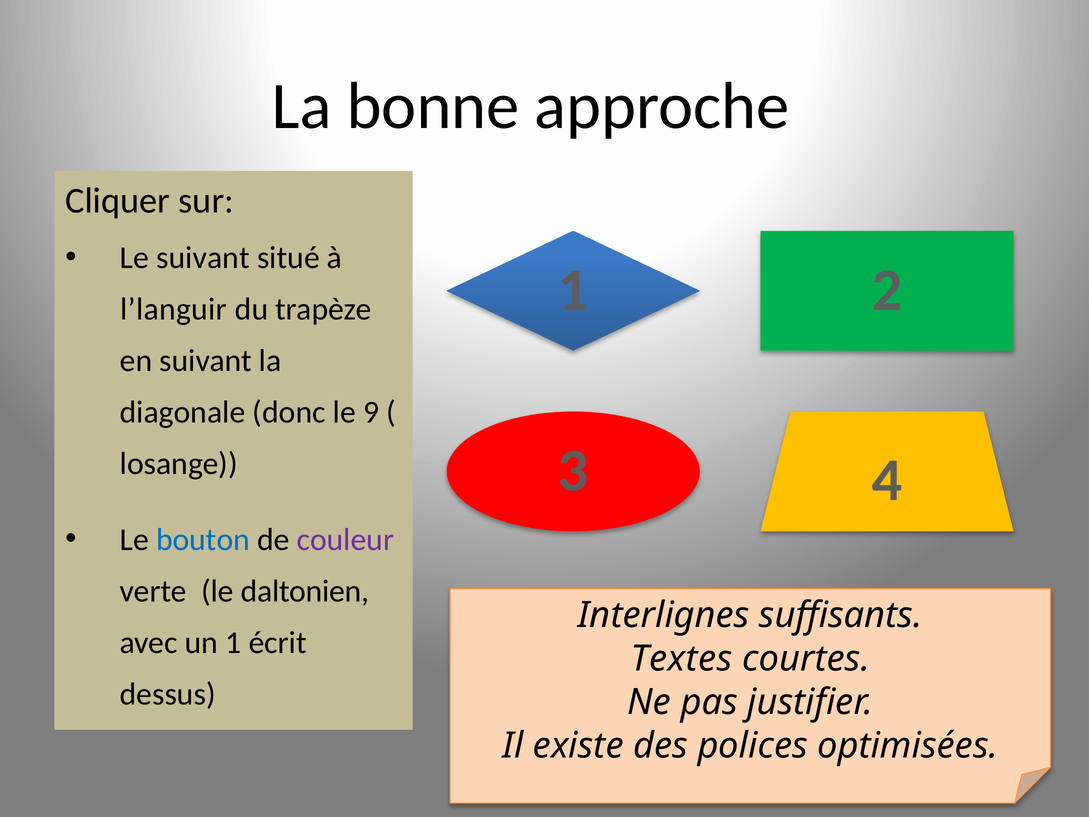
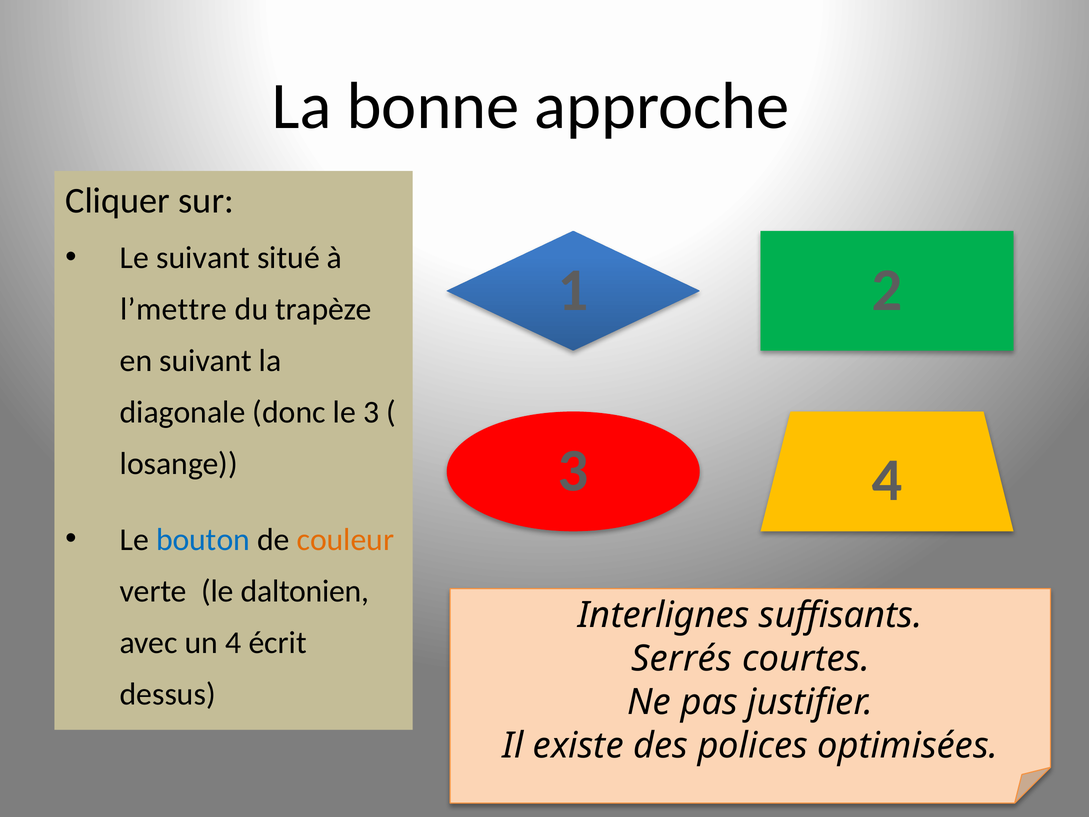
l’languir: l’languir -> l’mettre
le 9: 9 -> 3
couleur colour: purple -> orange
un 1: 1 -> 4
Textes: Textes -> Serrés
